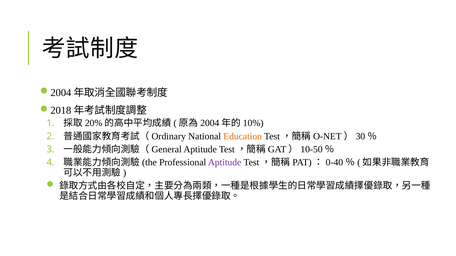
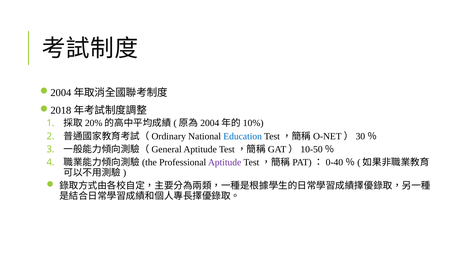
Education colour: orange -> blue
